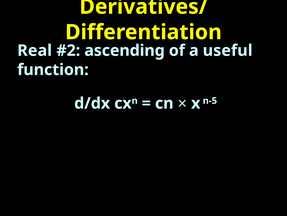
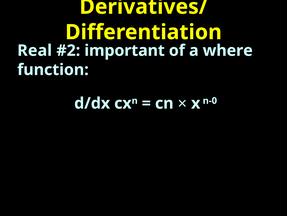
ascending: ascending -> important
useful: useful -> where
n-5: n-5 -> n-0
